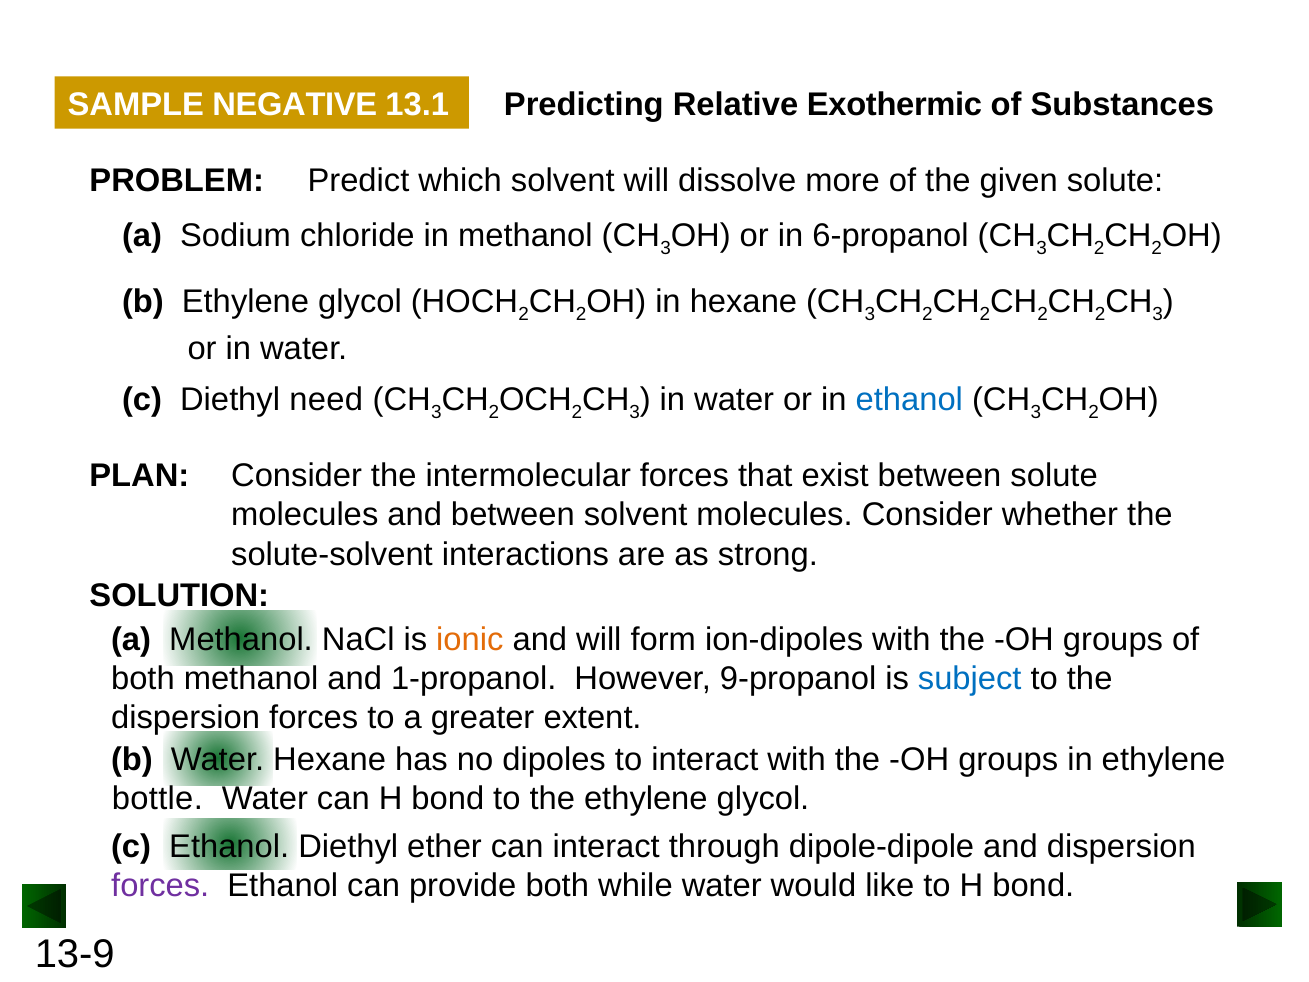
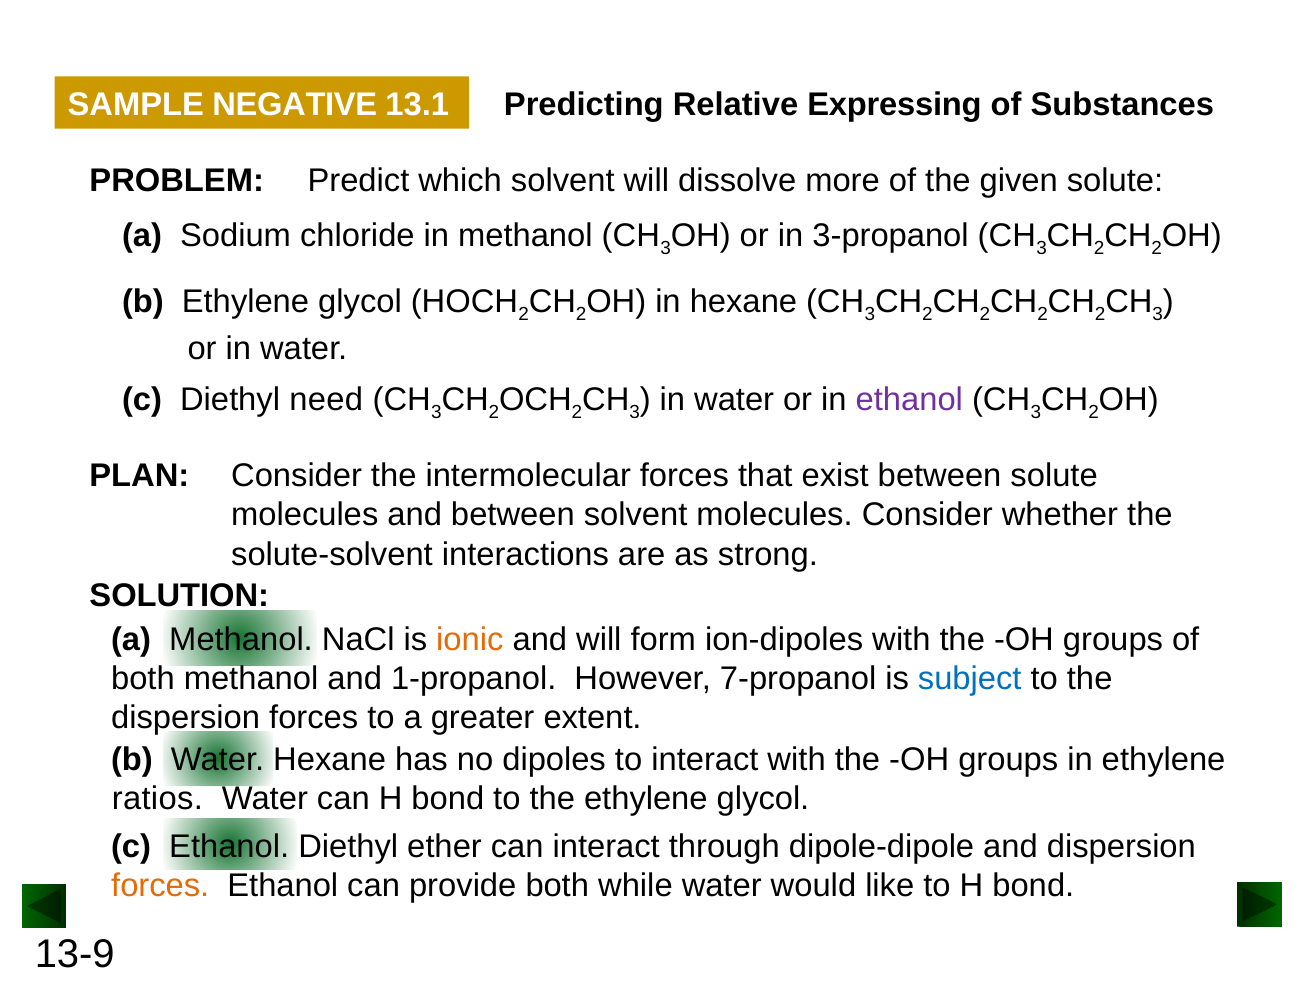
Exothermic: Exothermic -> Expressing
6-propanol: 6-propanol -> 3-propanol
ethanol at (909, 399) colour: blue -> purple
9-propanol: 9-propanol -> 7-propanol
bottle: bottle -> ratios
forces at (160, 886) colour: purple -> orange
